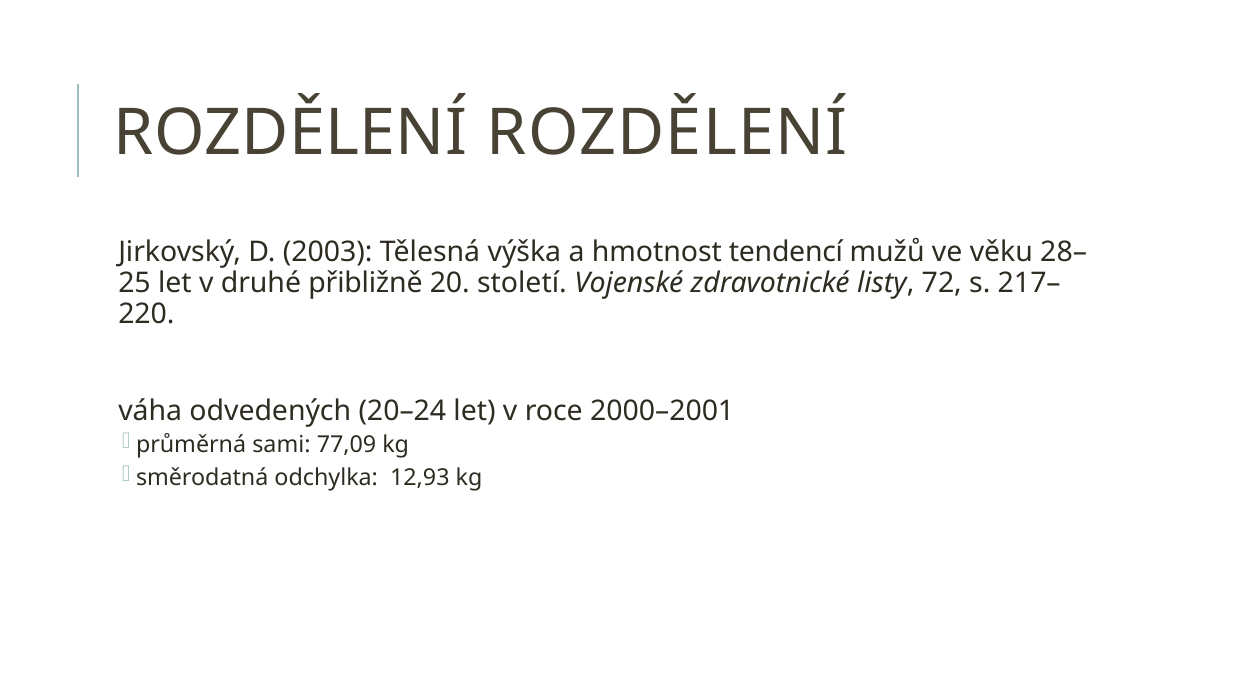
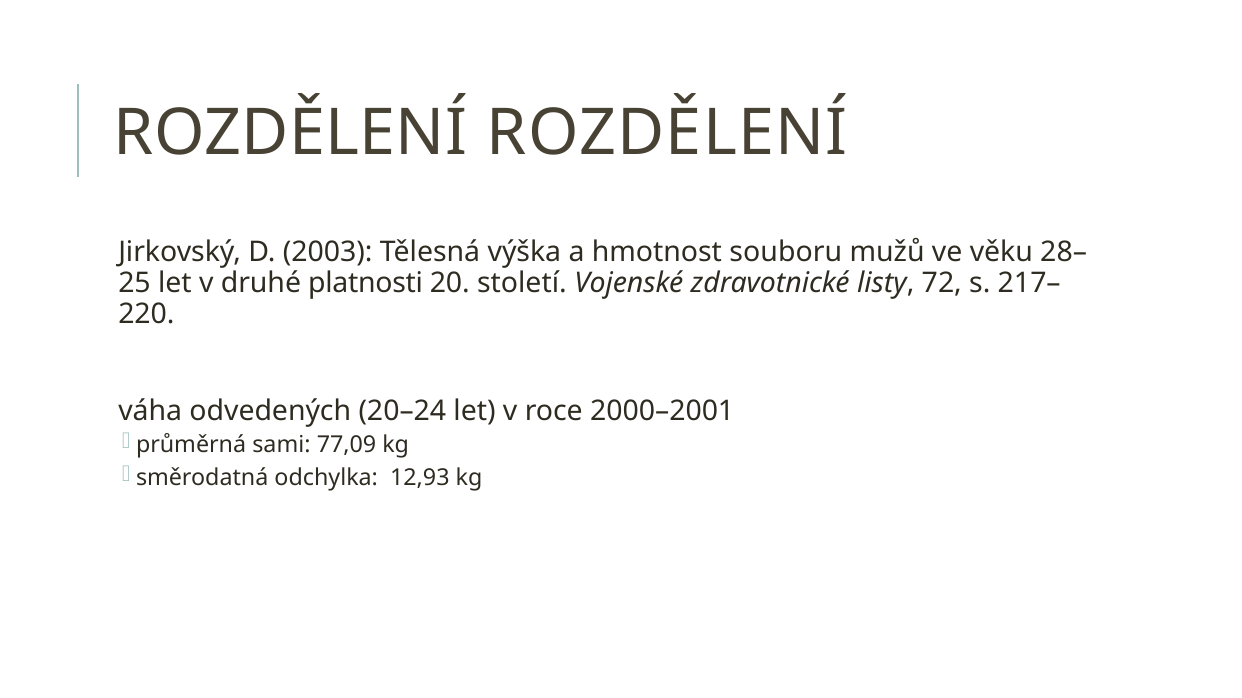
tendencí: tendencí -> souboru
přibližně: přibližně -> platnosti
